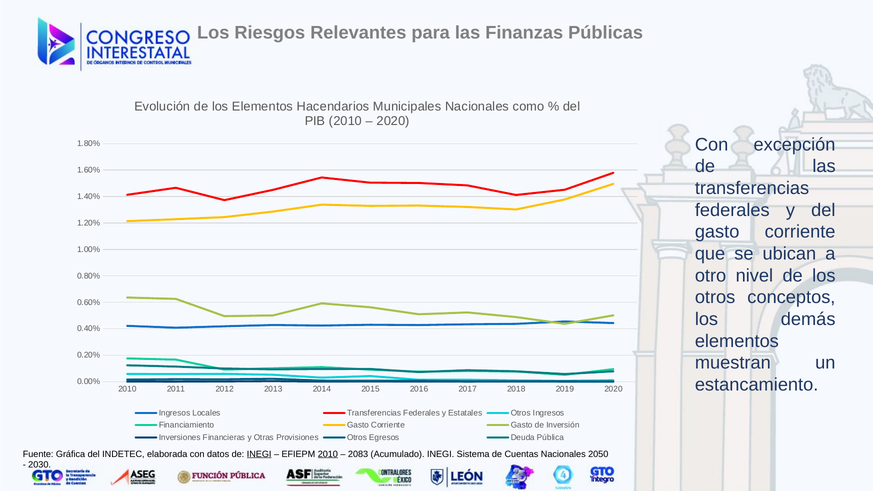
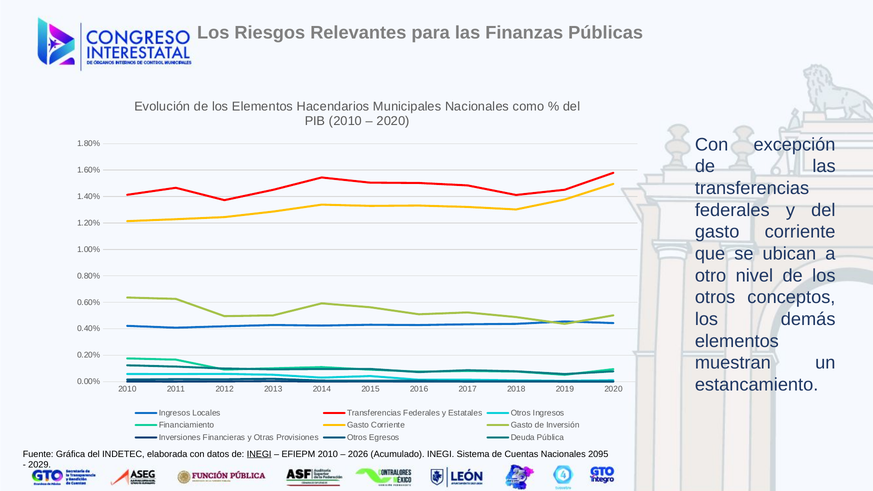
2010 at (328, 454) underline: present -> none
2083: 2083 -> 2026
2050: 2050 -> 2095
2030: 2030 -> 2029
